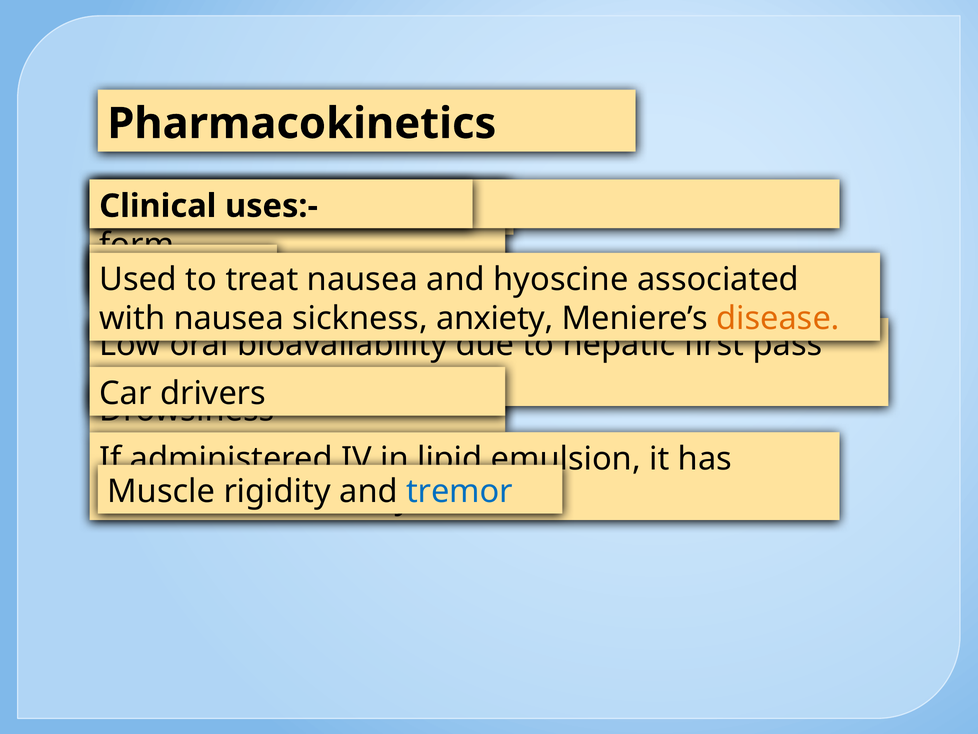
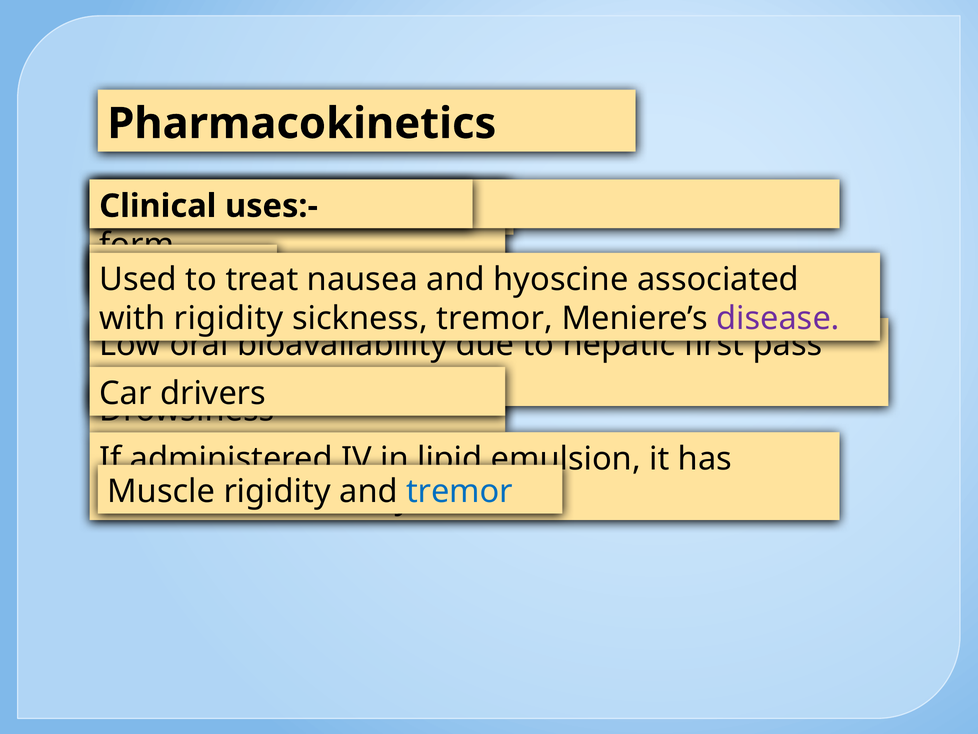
with nausea: nausea -> rigidity
sickness anxiety: anxiety -> tremor
disease colour: orange -> purple
